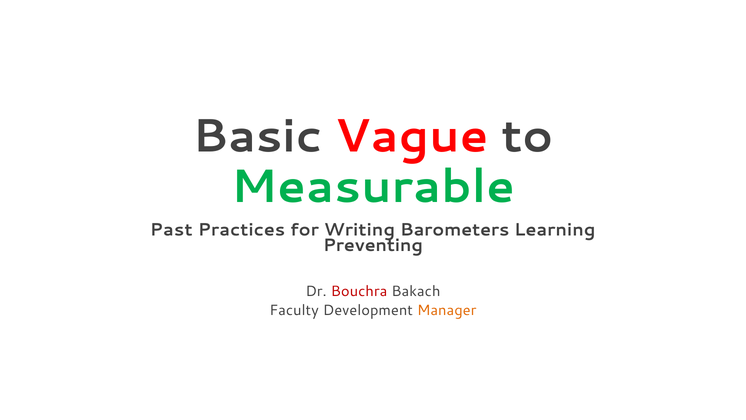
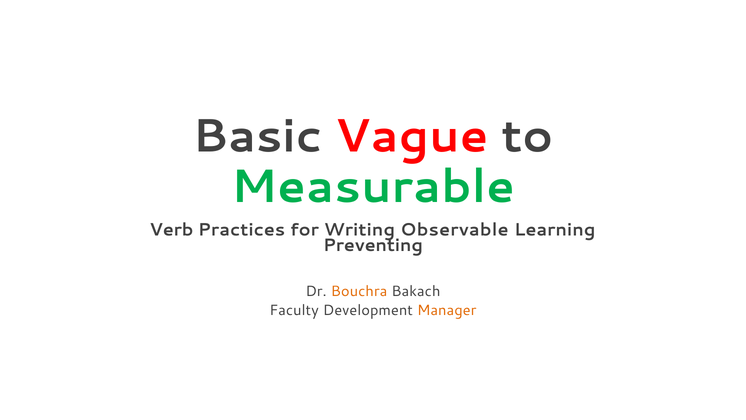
Past: Past -> Verb
Barometers: Barometers -> Observable
Bouchra colour: red -> orange
